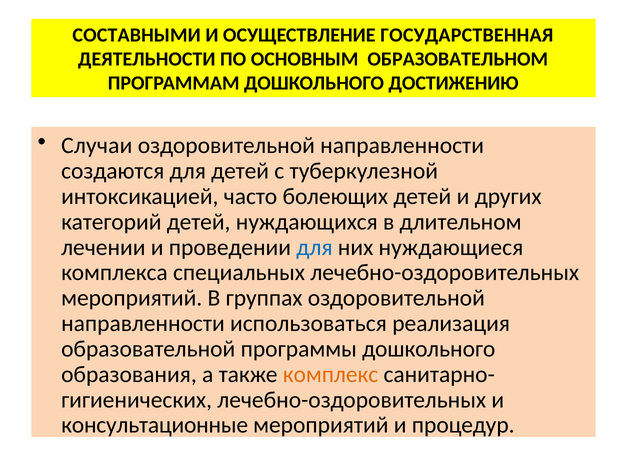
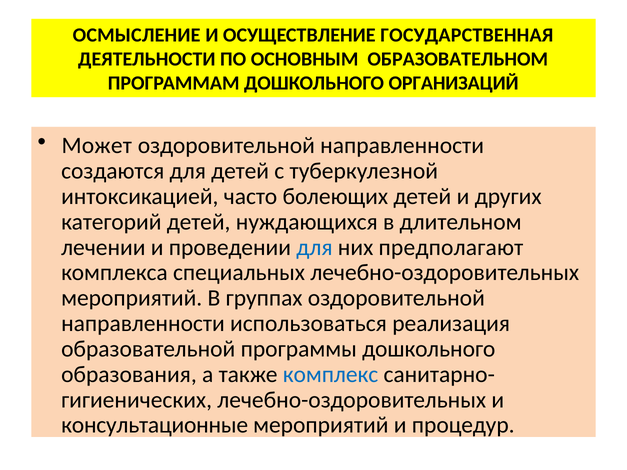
СОСТАВНЫМИ: СОСТАВНЫМИ -> ОСМЫСЛЕНИЕ
ДОСТИЖЕНИЮ: ДОСТИЖЕНИЮ -> ОРГАНИЗАЦИЙ
Случаи: Случаи -> Может
нуждающиеся: нуждающиеся -> предполагают
комплекс colour: orange -> blue
